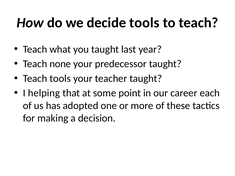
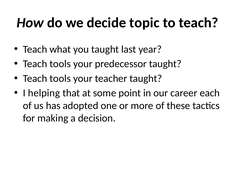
decide tools: tools -> topic
none at (60, 64): none -> tools
